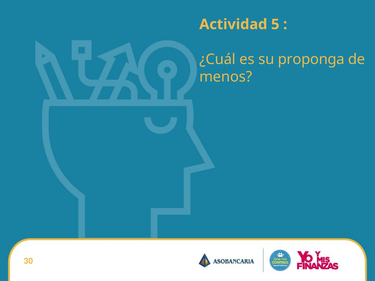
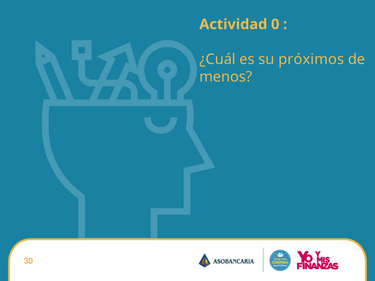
5: 5 -> 0
proponga: proponga -> próximos
